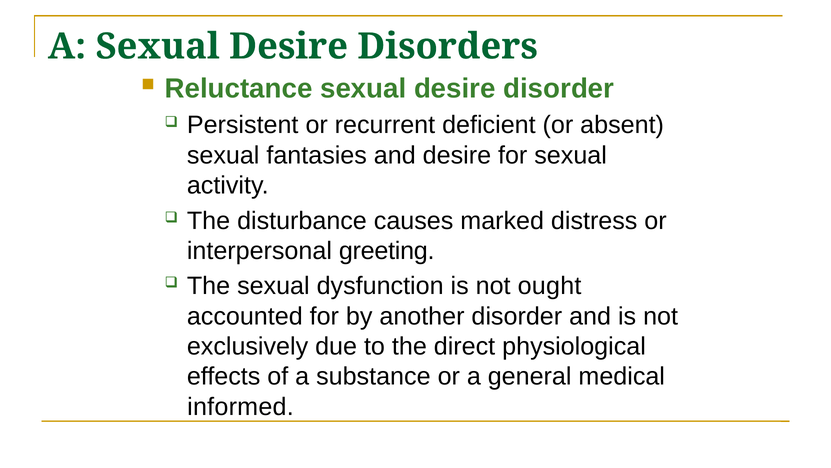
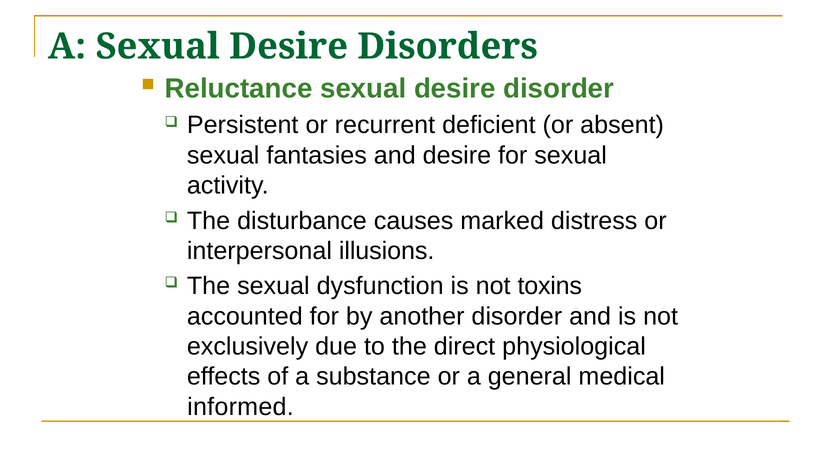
greeting: greeting -> illusions
ought: ought -> toxins
